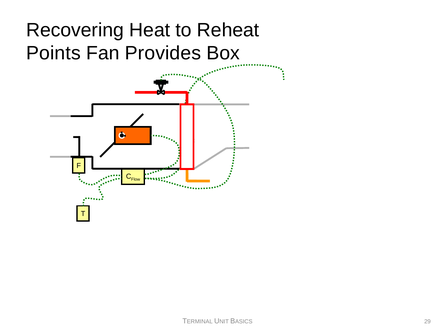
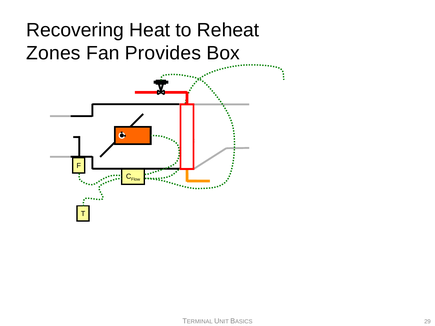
Points: Points -> Zones
